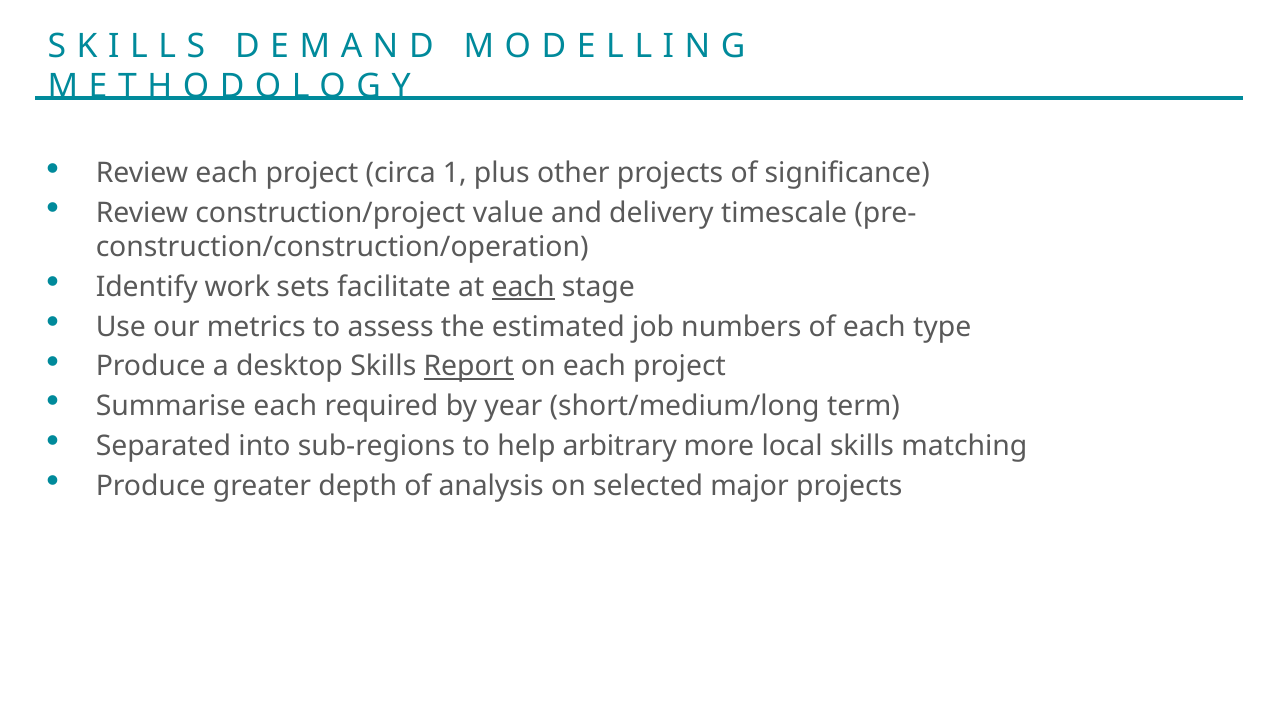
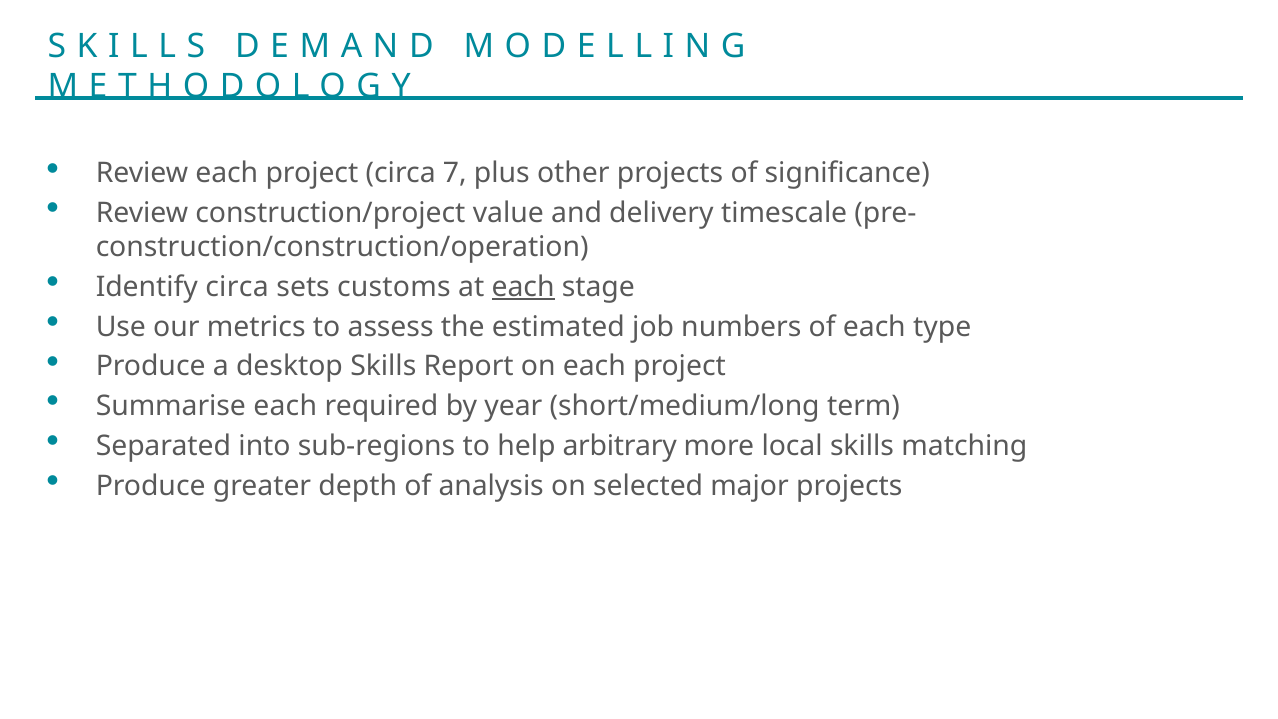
1: 1 -> 7
Identify work: work -> circa
facilitate: facilitate -> customs
Report underline: present -> none
